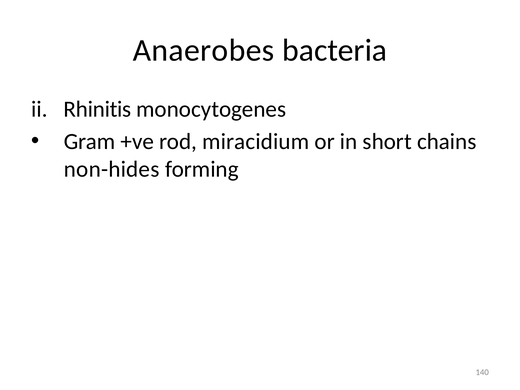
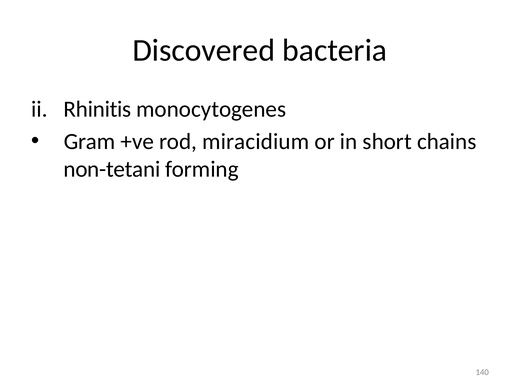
Anaerobes: Anaerobes -> Discovered
non-hides: non-hides -> non-tetani
